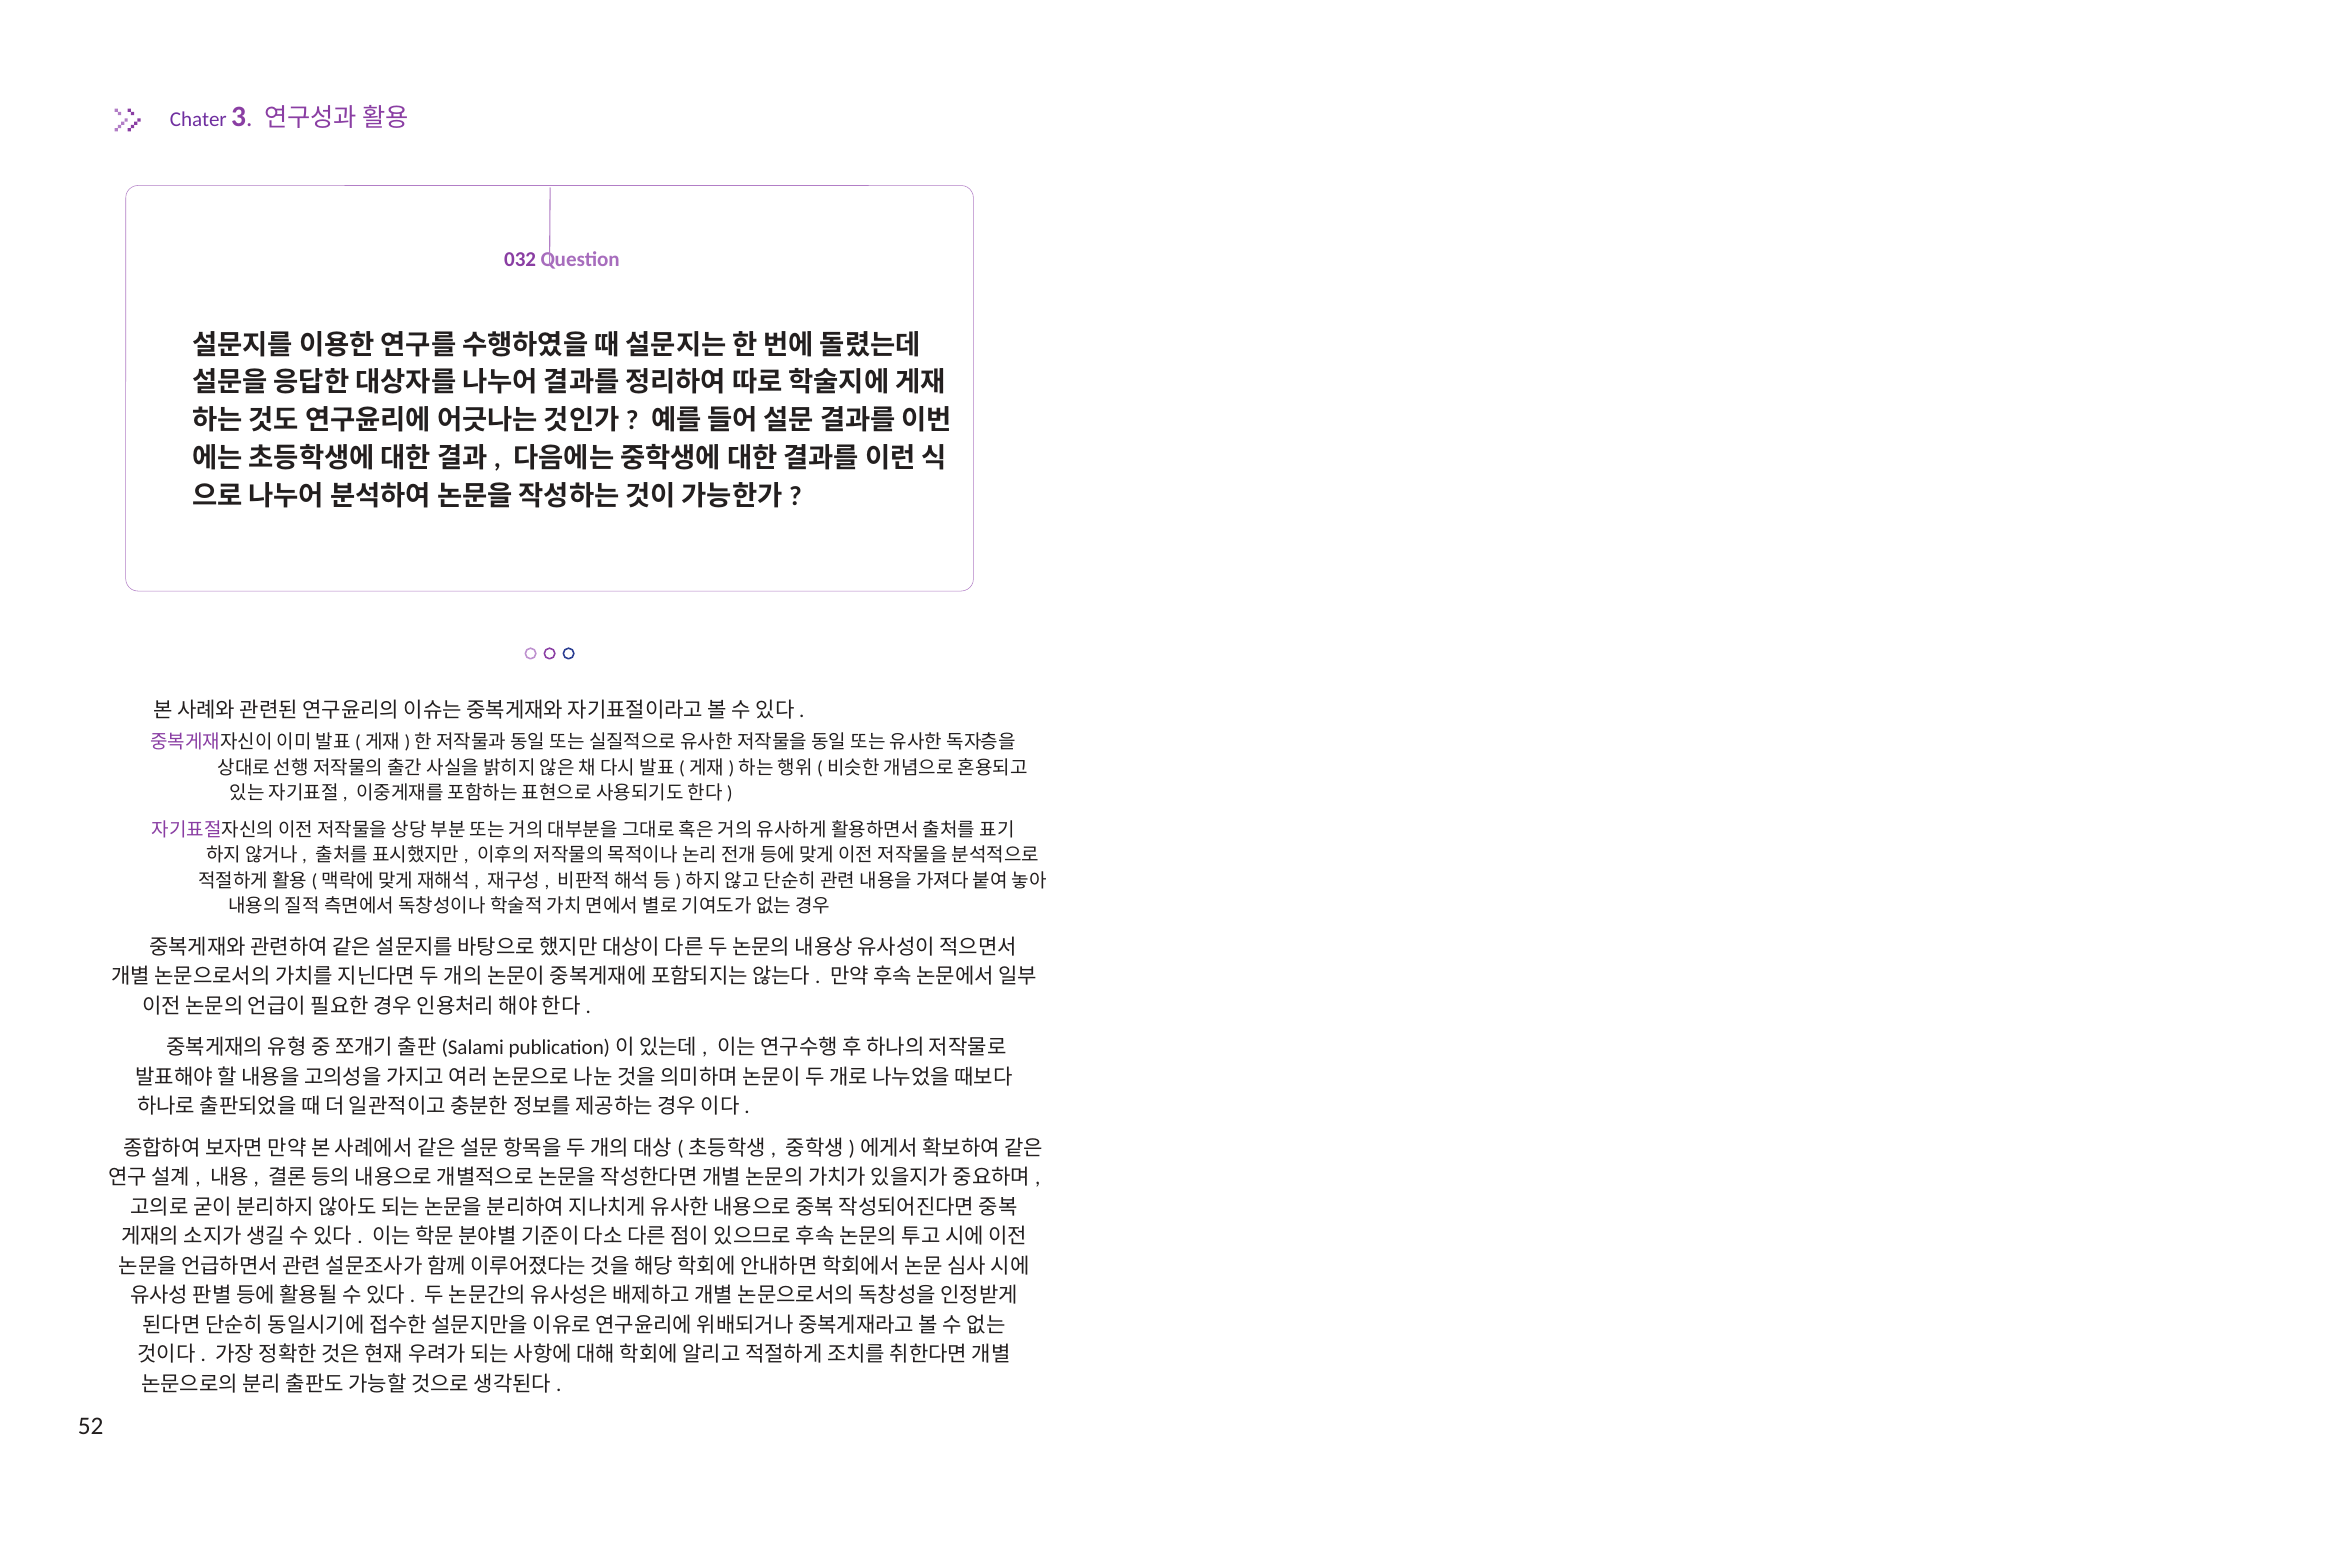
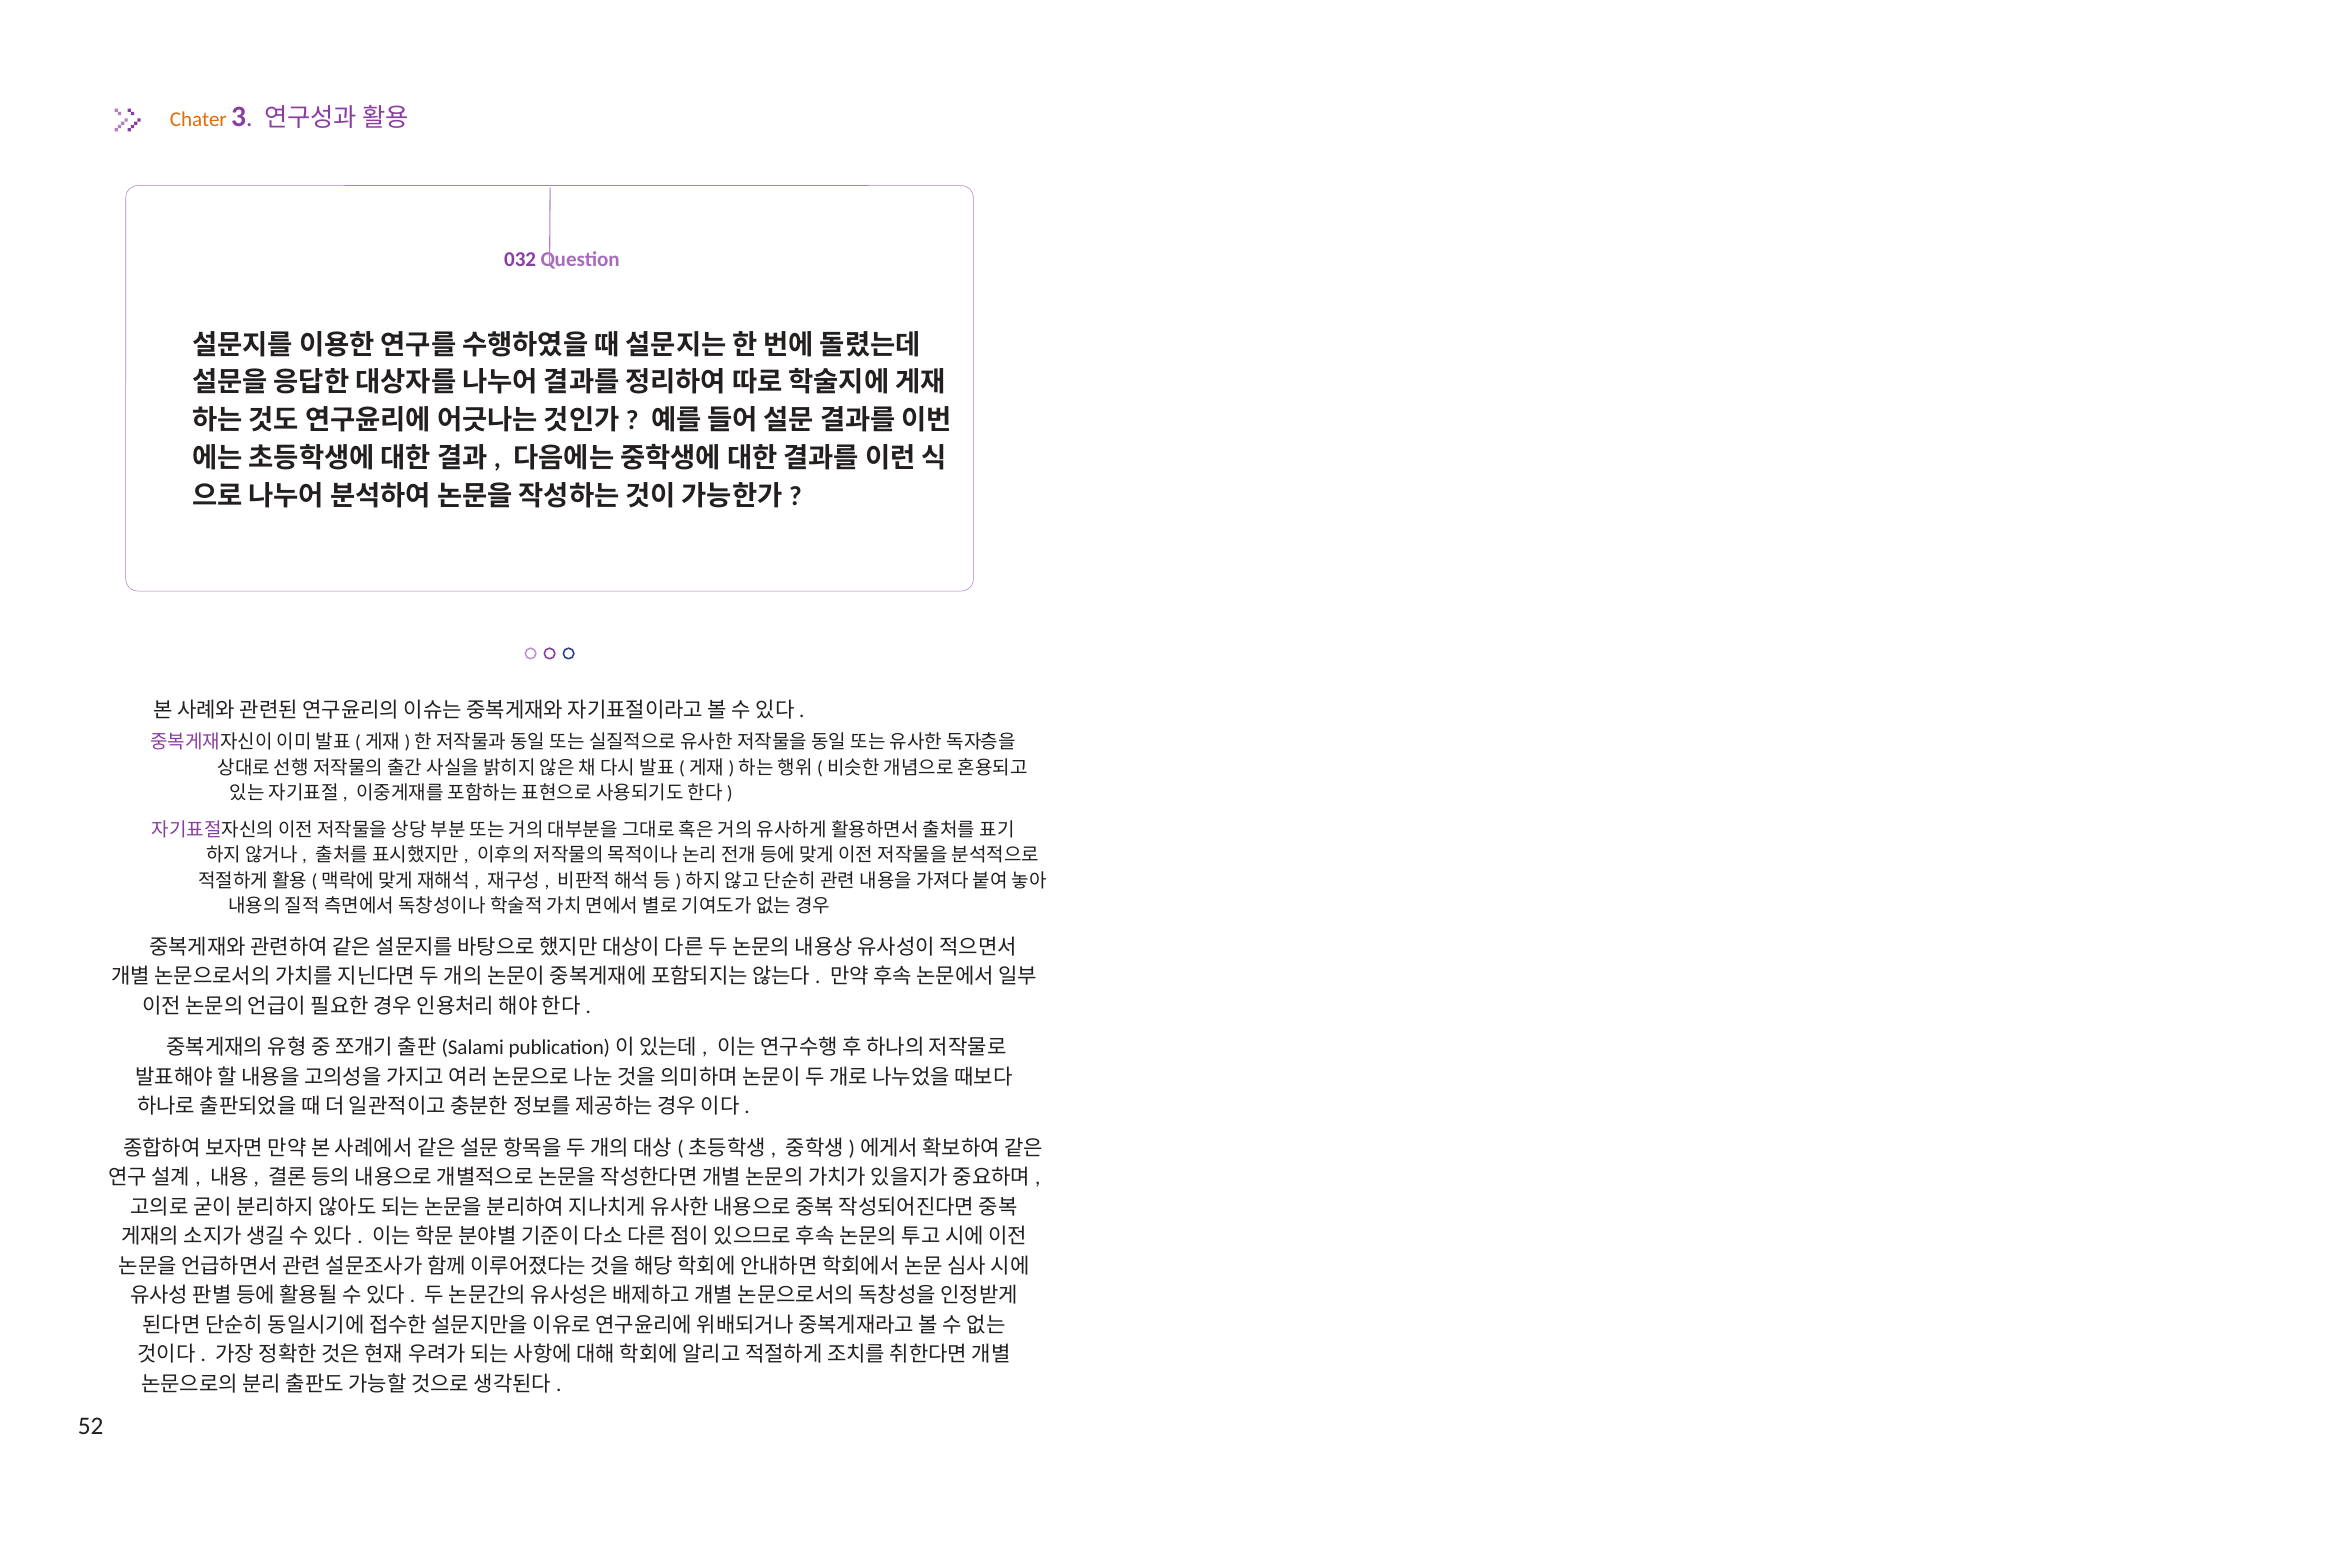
Chater colour: purple -> orange
